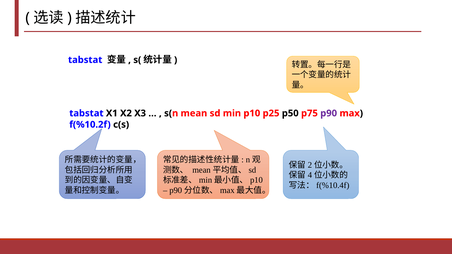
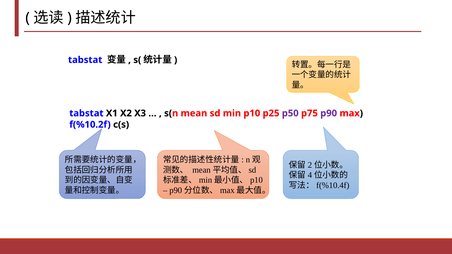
p50 colour: black -> purple
